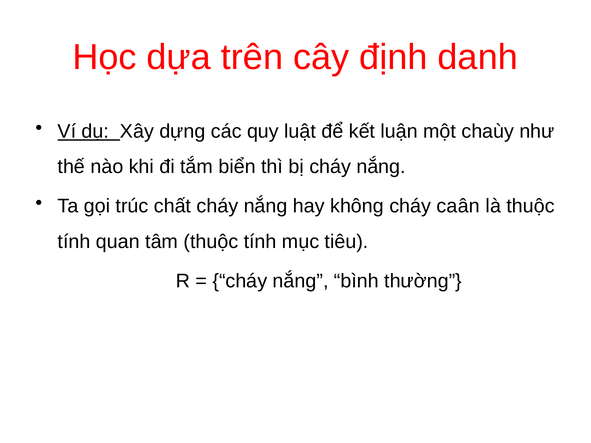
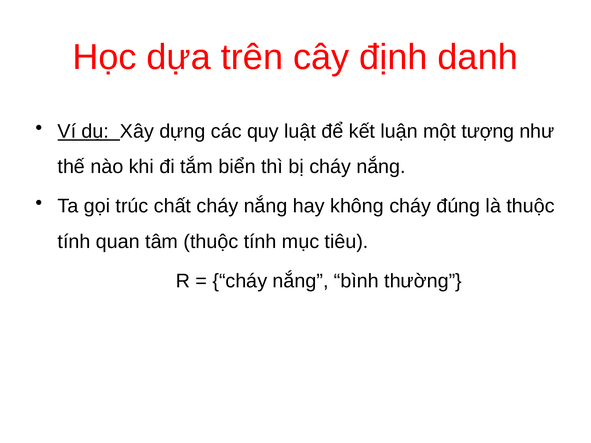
chaùy: chaùy -> tượng
caân: caân -> đúng
